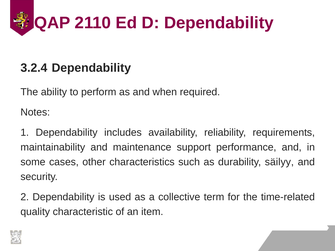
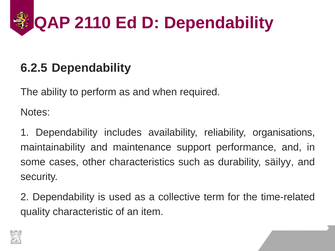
3.2.4: 3.2.4 -> 6.2.5
requirements: requirements -> organisations
